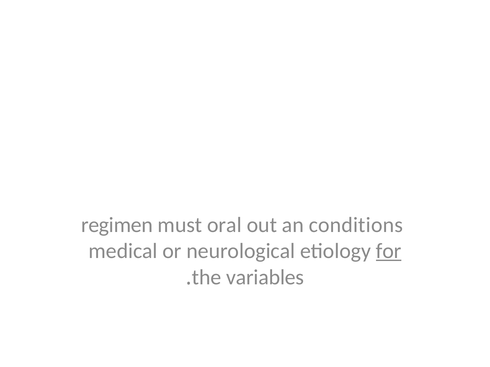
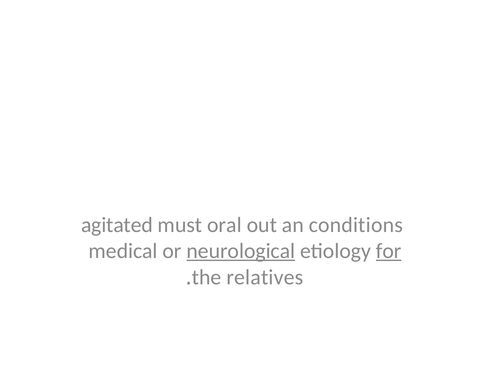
regimen: regimen -> agitated
neurological underline: none -> present
variables: variables -> relatives
